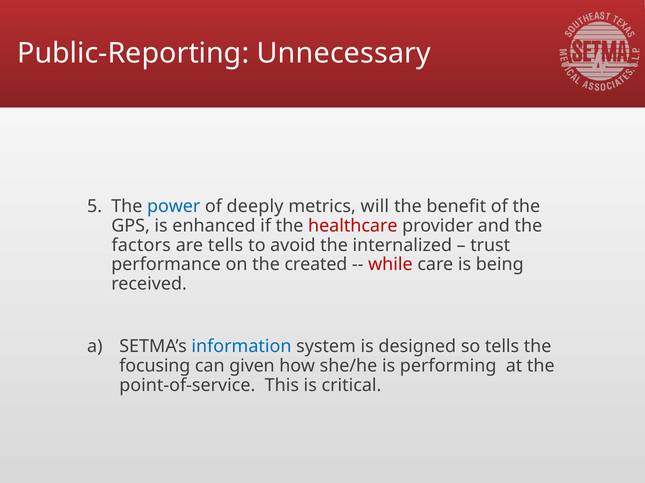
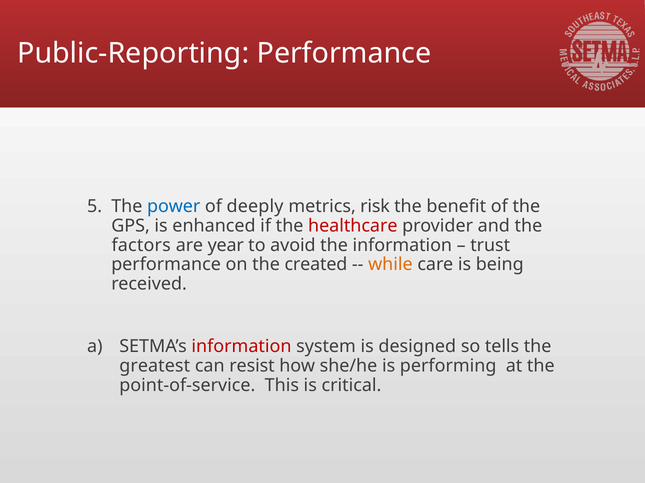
Public-Reporting Unnecessary: Unnecessary -> Performance
will: will -> risk
are tells: tells -> year
the internalized: internalized -> information
while colour: red -> orange
information at (241, 347) colour: blue -> red
focusing: focusing -> greatest
given: given -> resist
